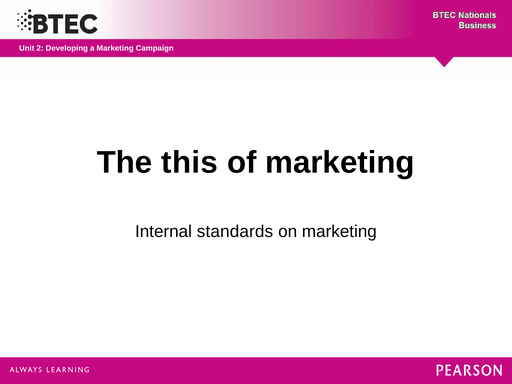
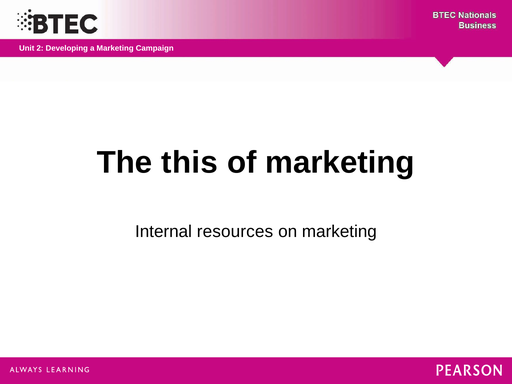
standards: standards -> resources
